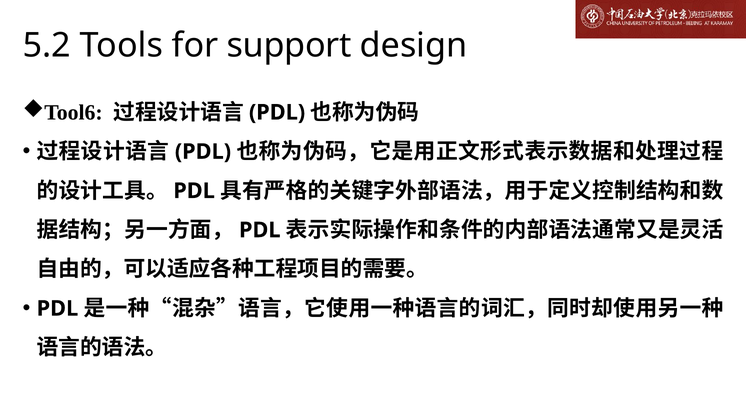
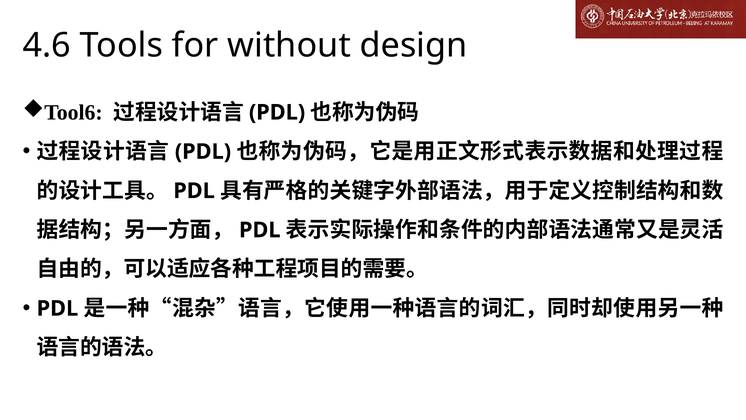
5.2: 5.2 -> 4.6
support: support -> without
